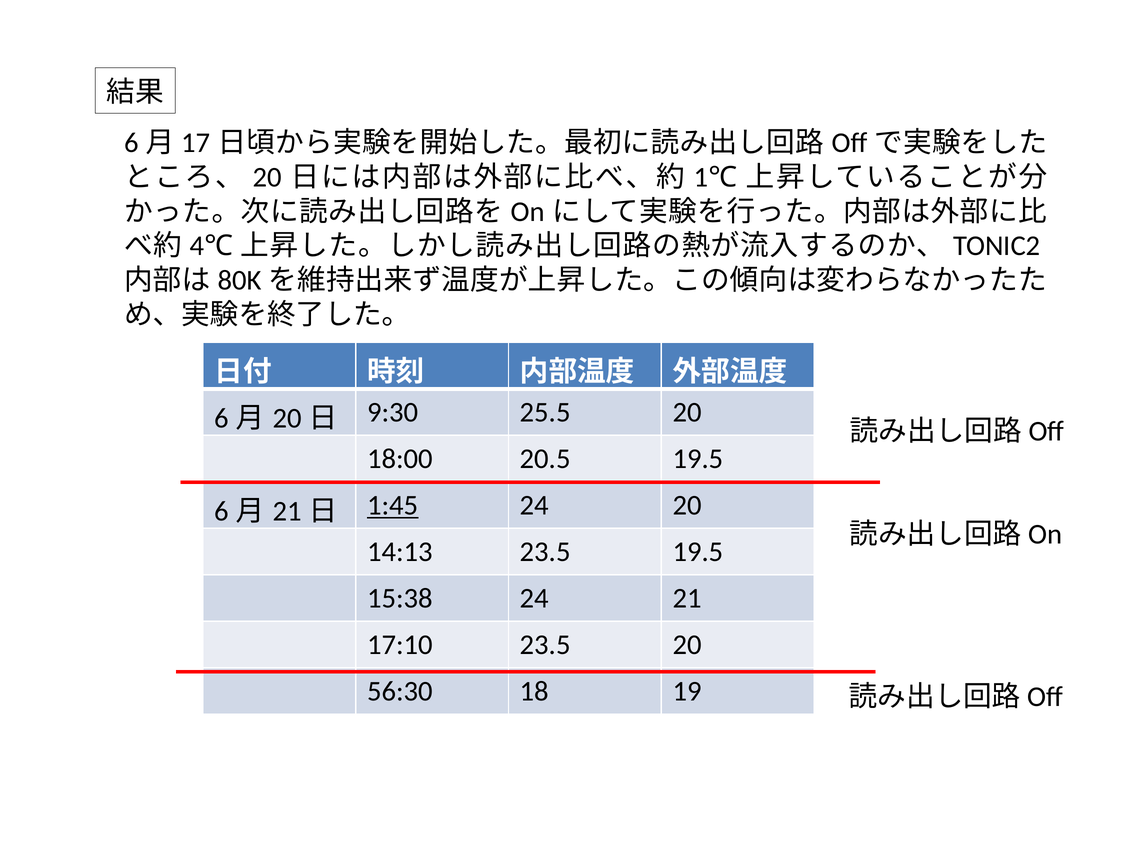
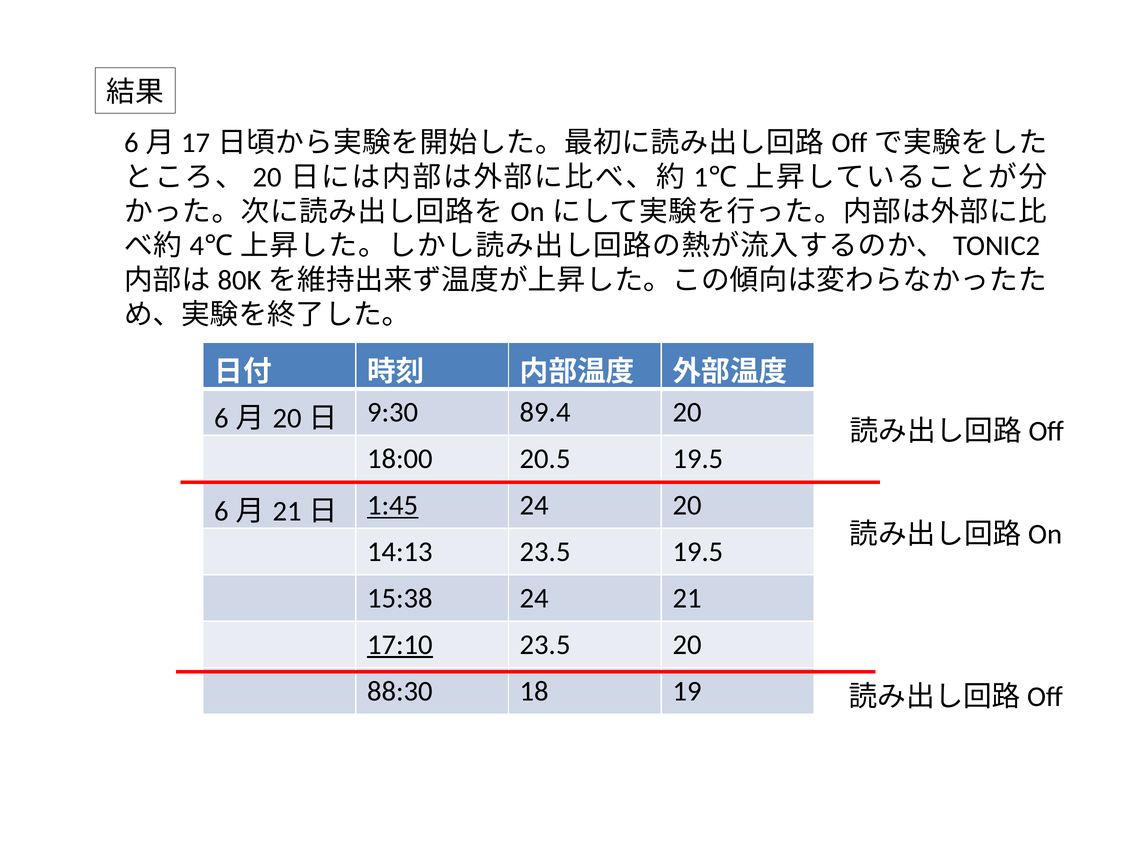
25.5: 25.5 -> 89.4
17:10 underline: none -> present
56:30: 56:30 -> 88:30
